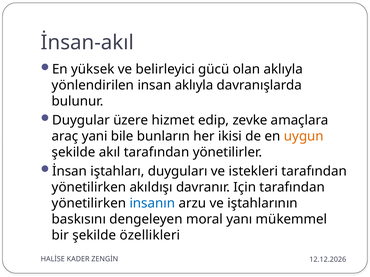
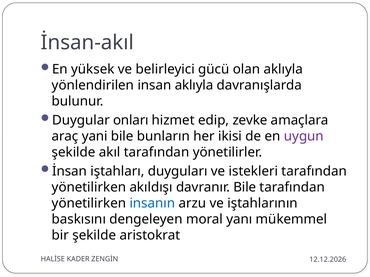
üzere: üzere -> onları
uygun colour: orange -> purple
davranır Için: Için -> Bile
özellikleri: özellikleri -> aristokrat
